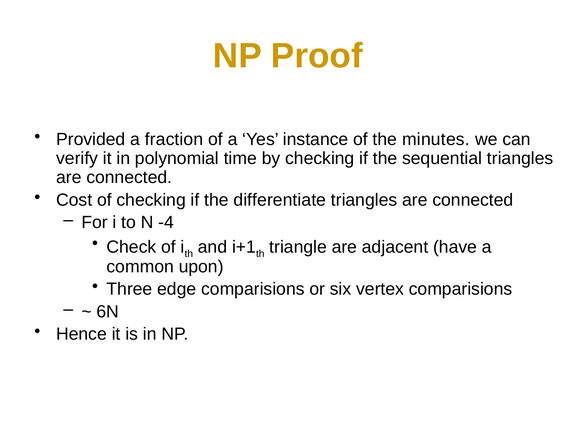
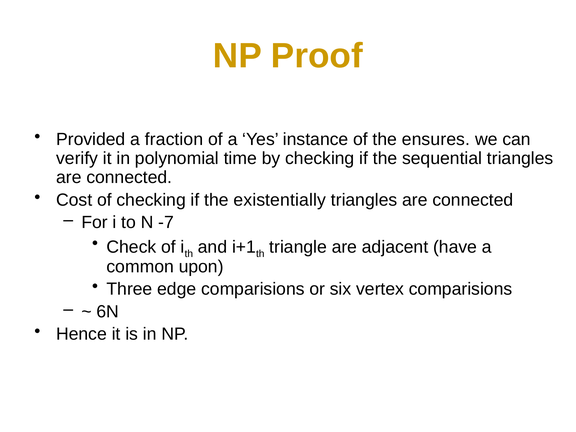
minutes: minutes -> ensures
differentiate: differentiate -> existentially
-4: -4 -> -7
